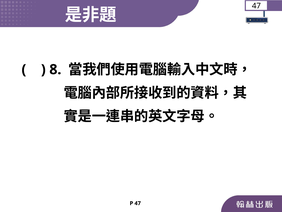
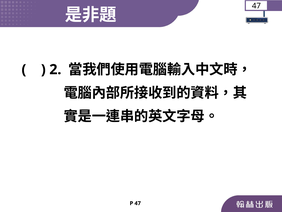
8: 8 -> 2
